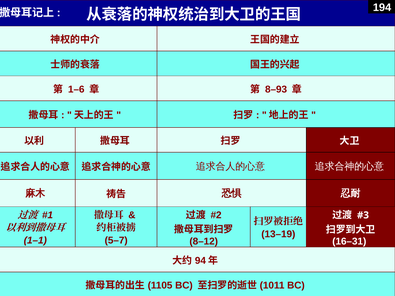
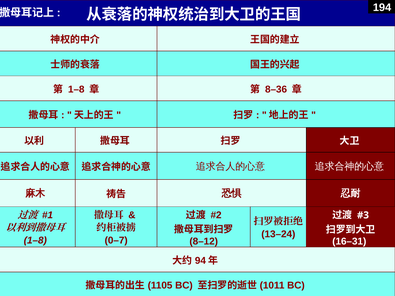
1–6 at (76, 89): 1–6 -> 1–8
8–93: 8–93 -> 8–36
13–19: 13–19 -> 13–24
1–1 at (35, 241): 1–1 -> 1–8
5–7: 5–7 -> 0–7
